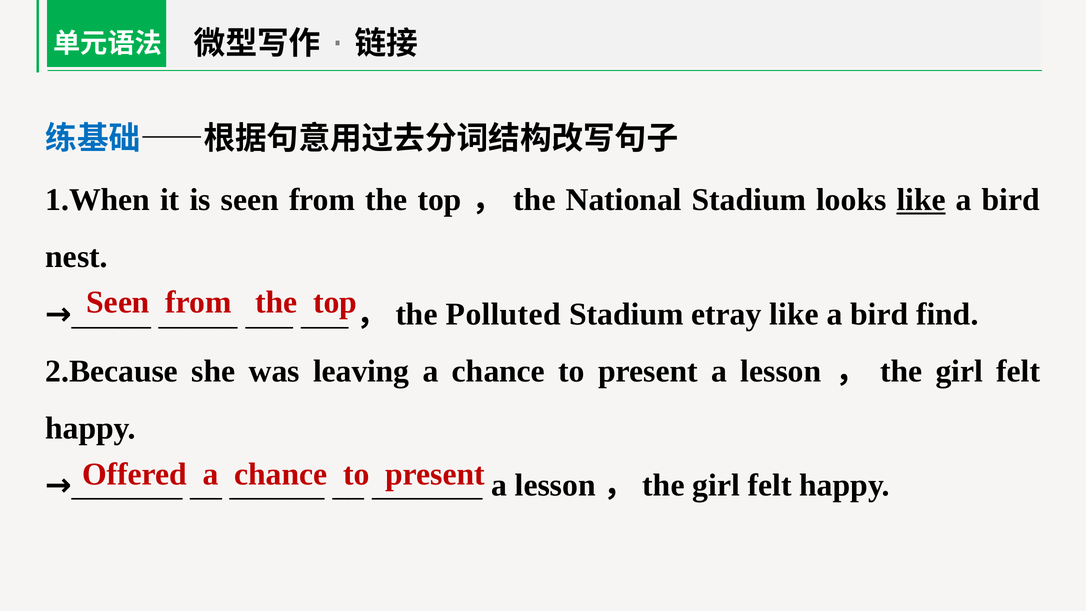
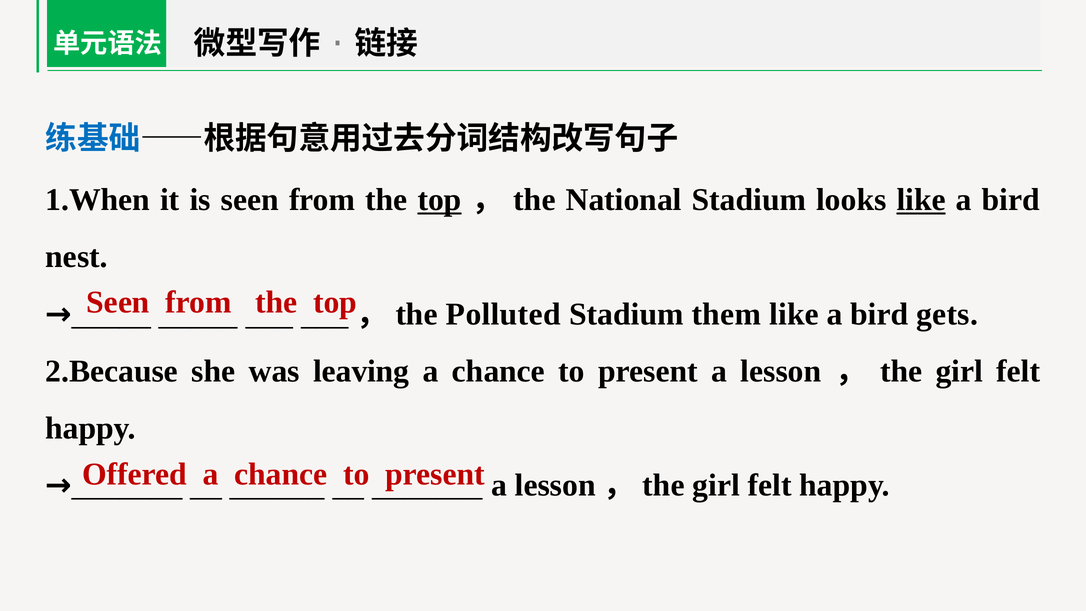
top at (440, 200) underline: none -> present
etray: etray -> them
find: find -> gets
